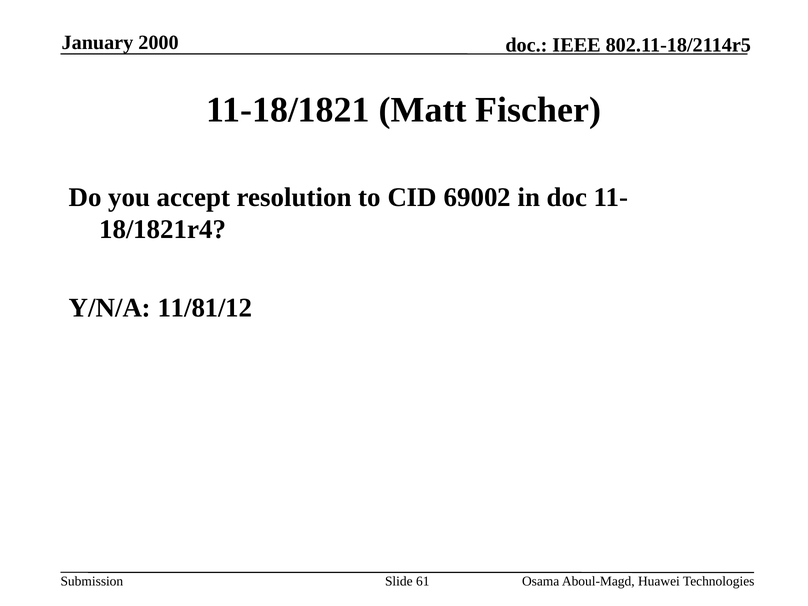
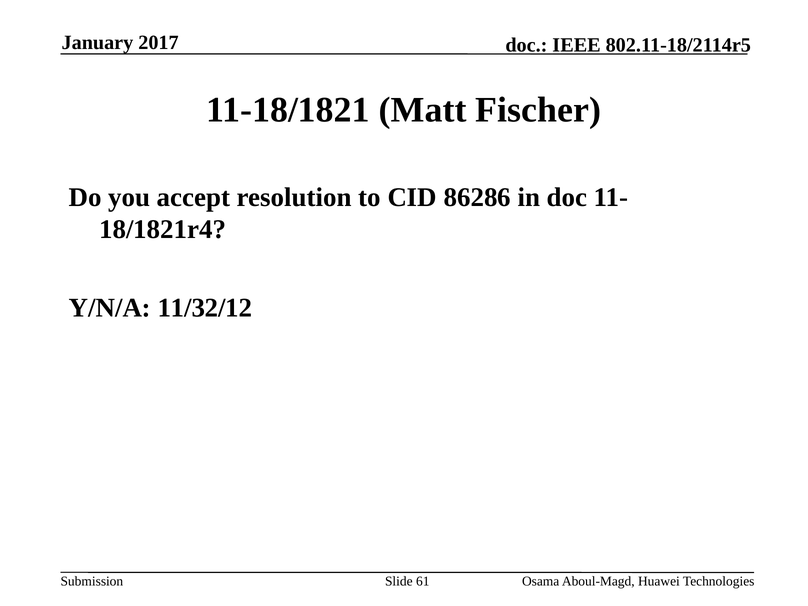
2000: 2000 -> 2017
69002: 69002 -> 86286
11/81/12: 11/81/12 -> 11/32/12
